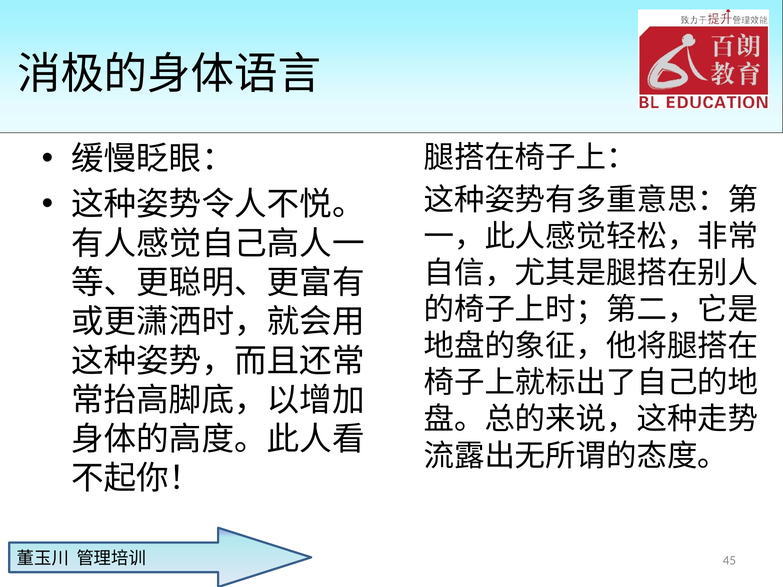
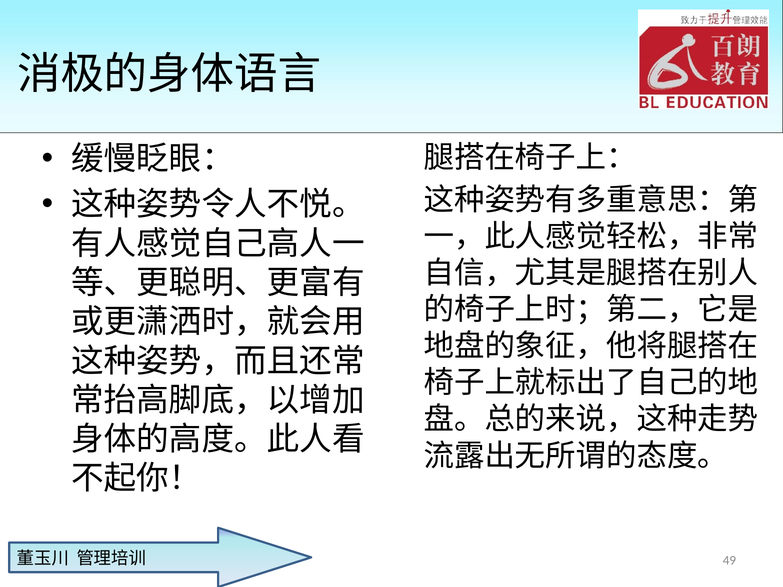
45: 45 -> 49
